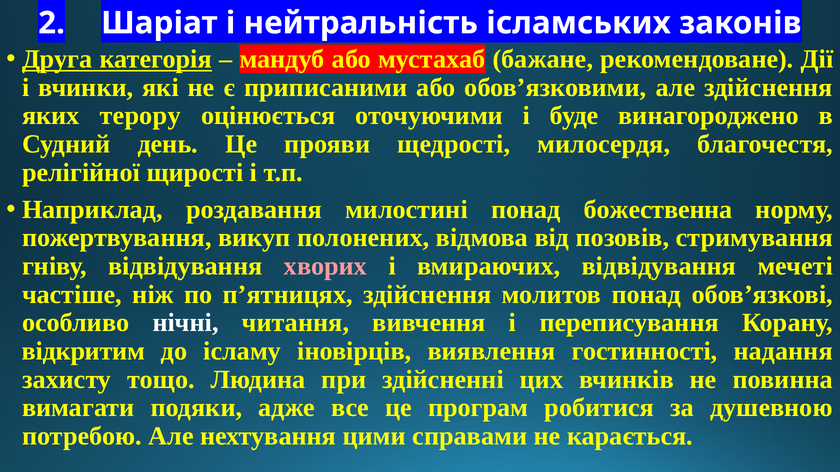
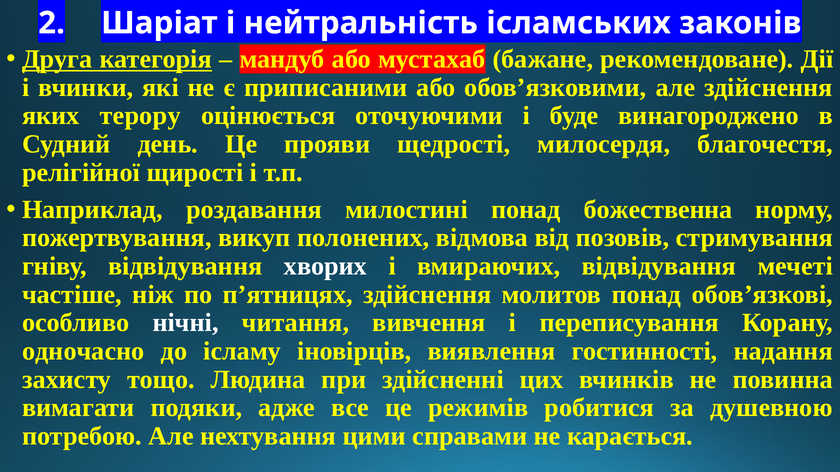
хворих colour: pink -> white
відкритим: відкритим -> одночасно
програм: програм -> режимів
